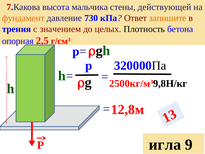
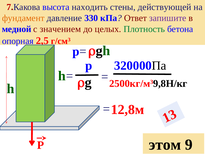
мальчика: мальчика -> находить
730: 730 -> 330
запишите colour: orange -> purple
трения: трения -> медной
Плотность colour: black -> green
игла: игла -> этом
